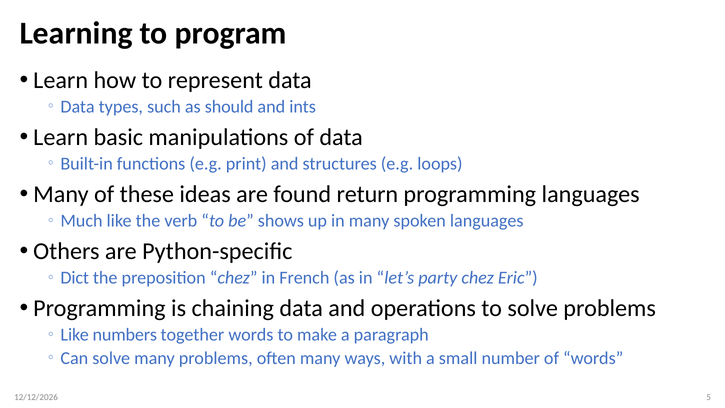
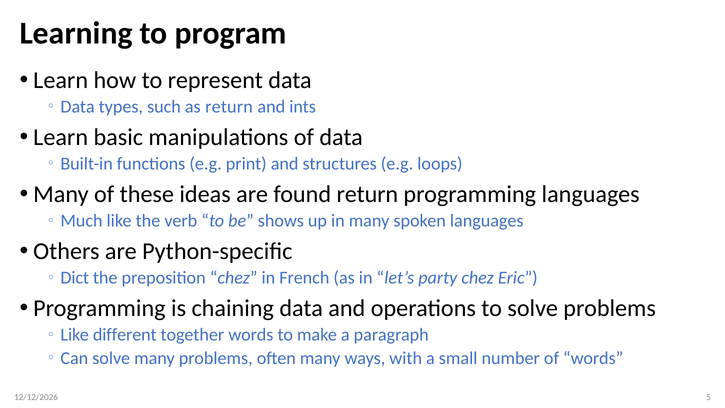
as should: should -> return
numbers: numbers -> different
